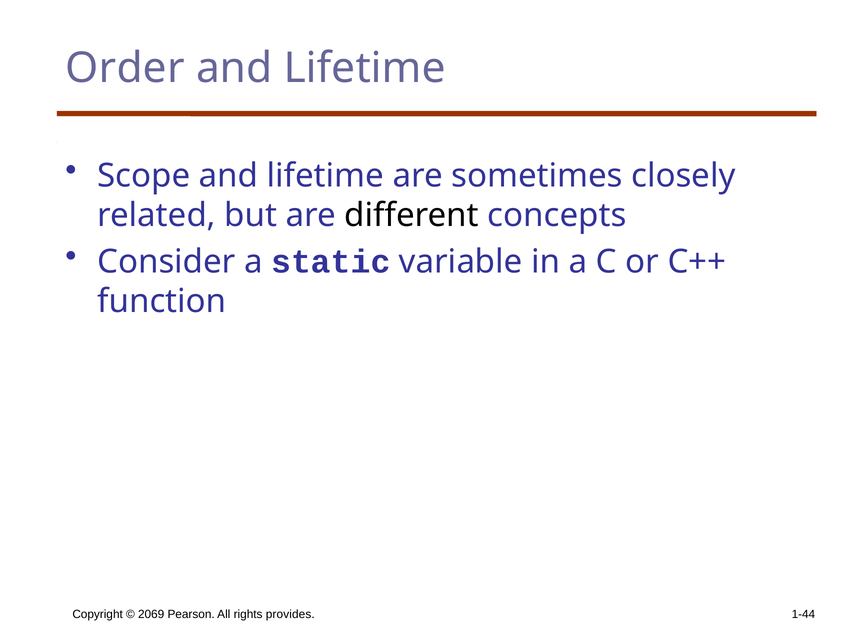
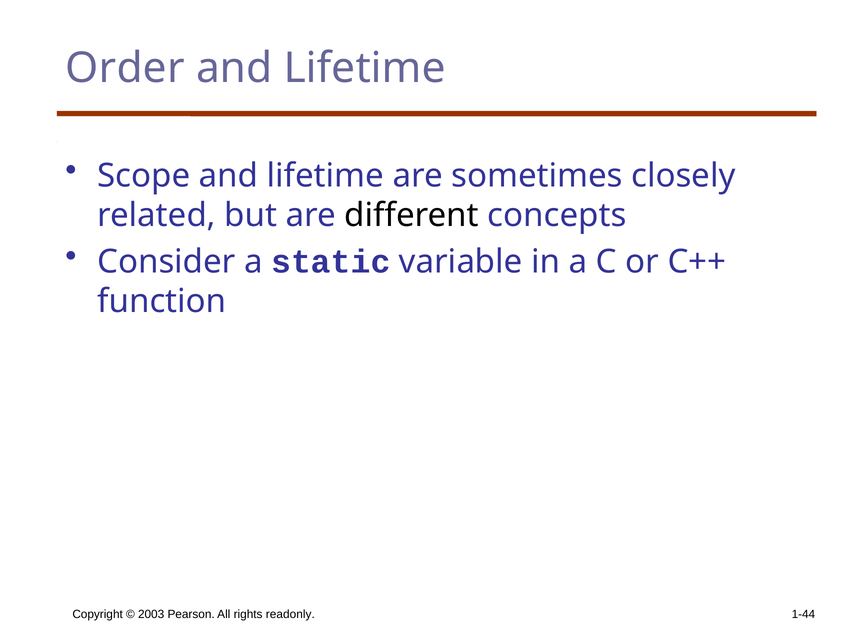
2069: 2069 -> 2003
provides: provides -> readonly
